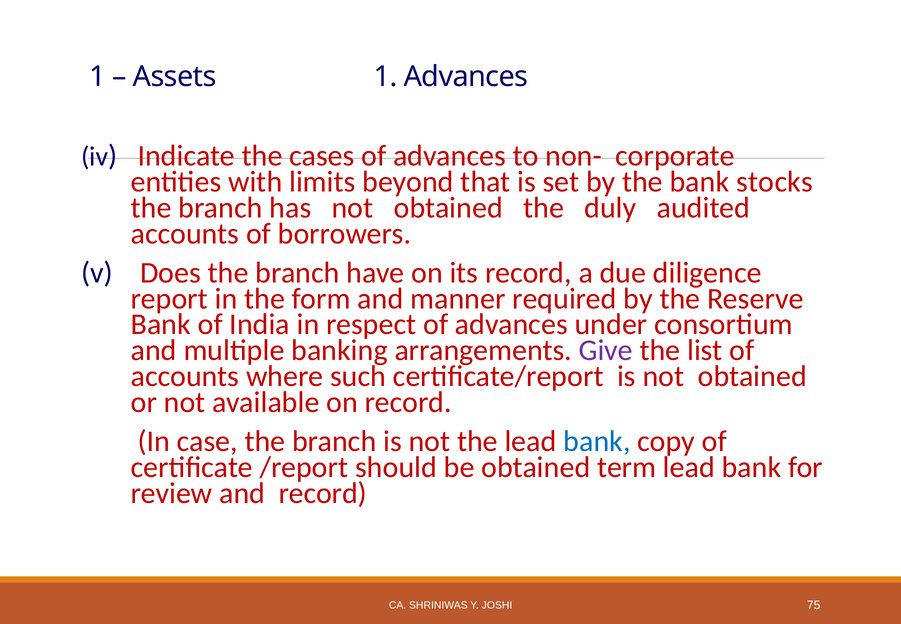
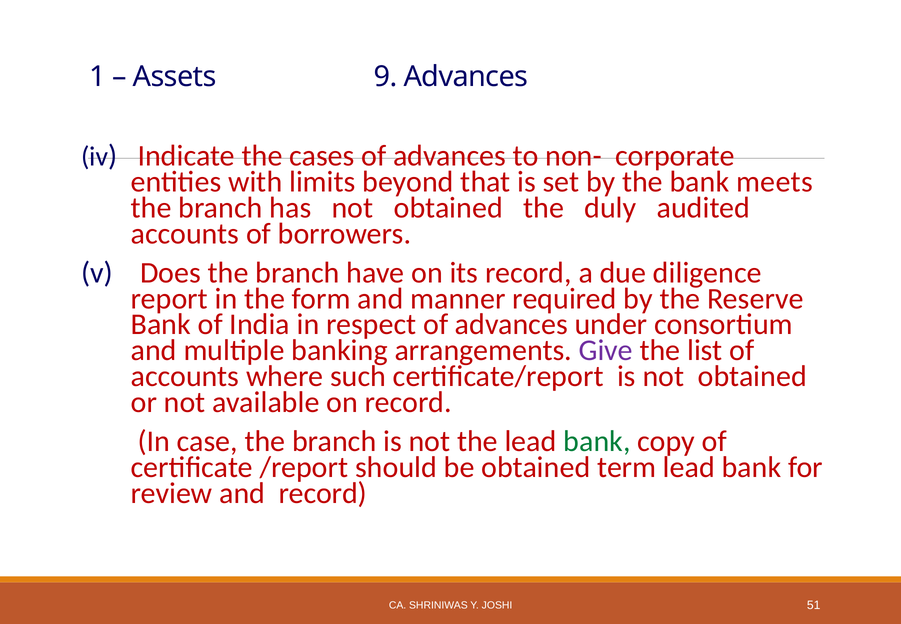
Assets 1: 1 -> 9
stocks: stocks -> meets
bank at (597, 441) colour: blue -> green
75: 75 -> 51
